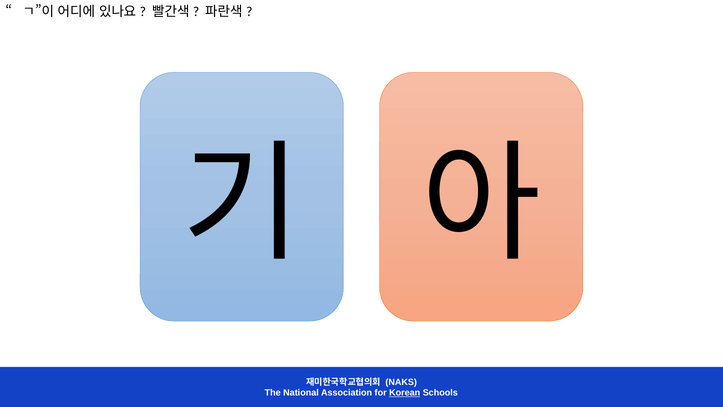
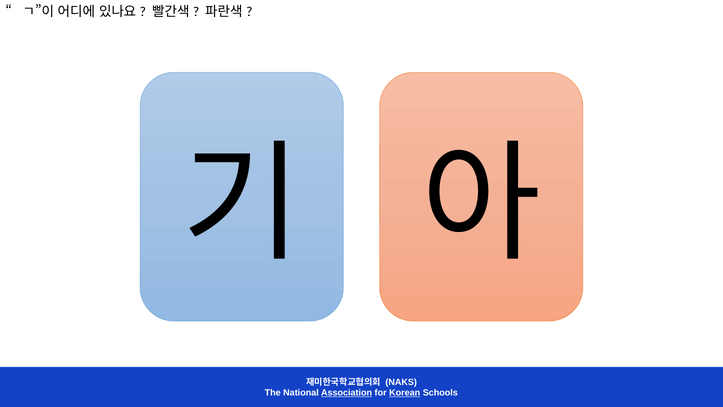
Association underline: none -> present
